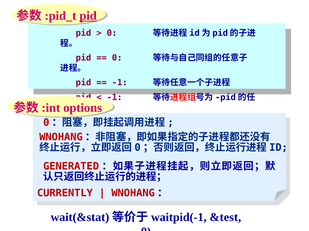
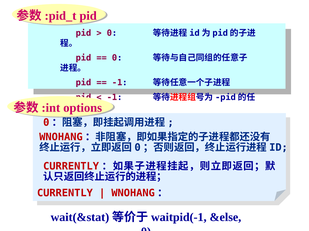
pid at (88, 16) underline: present -> none
GENERATED at (71, 167): GENERATED -> CURRENTLY
&test: &test -> &else
